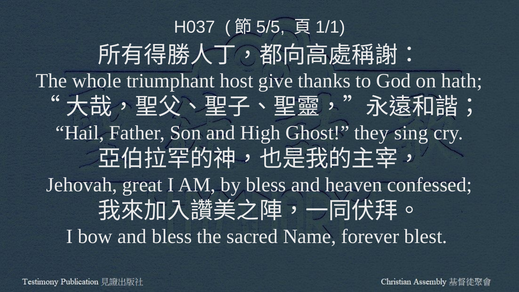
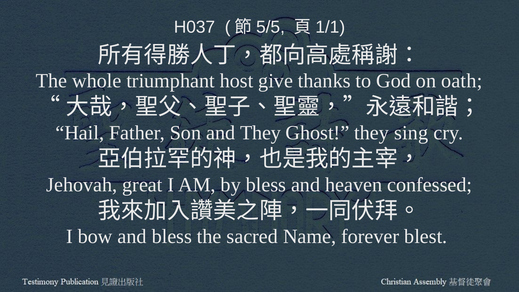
hath: hath -> oath
and High: High -> They
